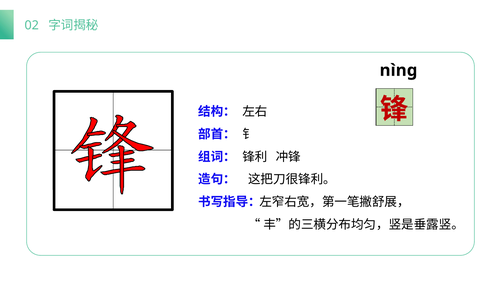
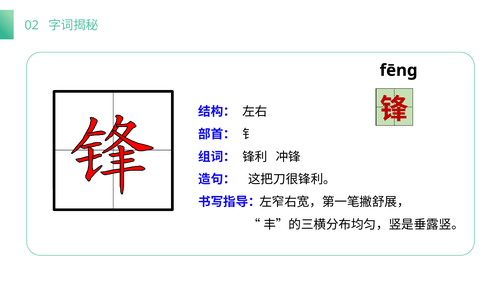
nìng: nìng -> fēnɡ
